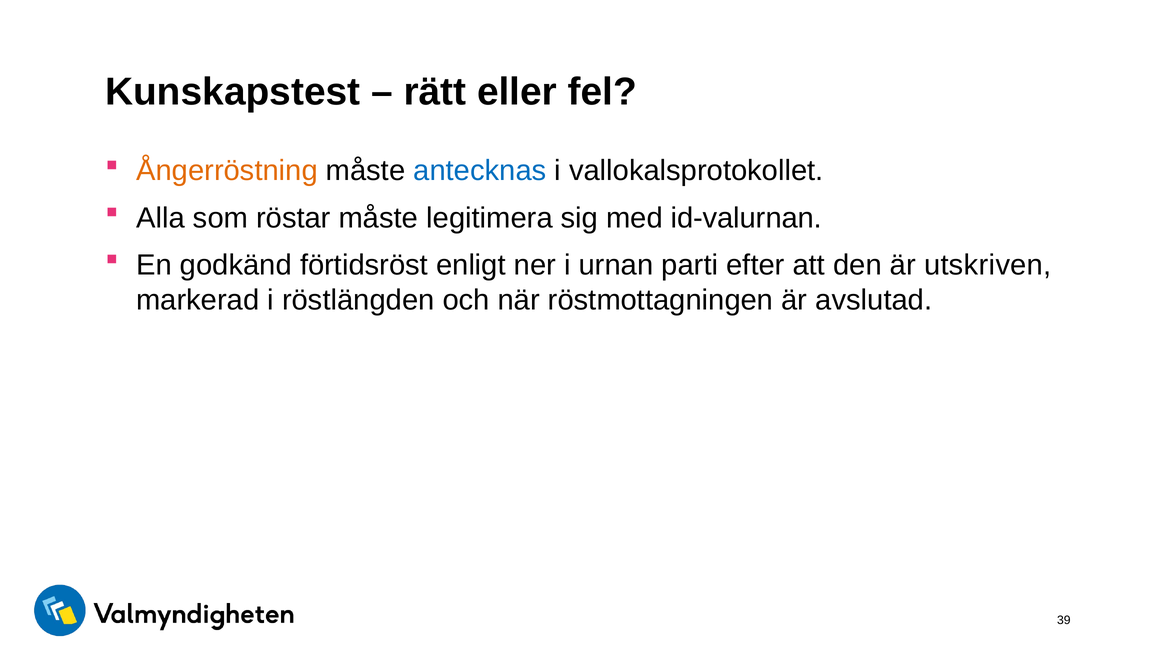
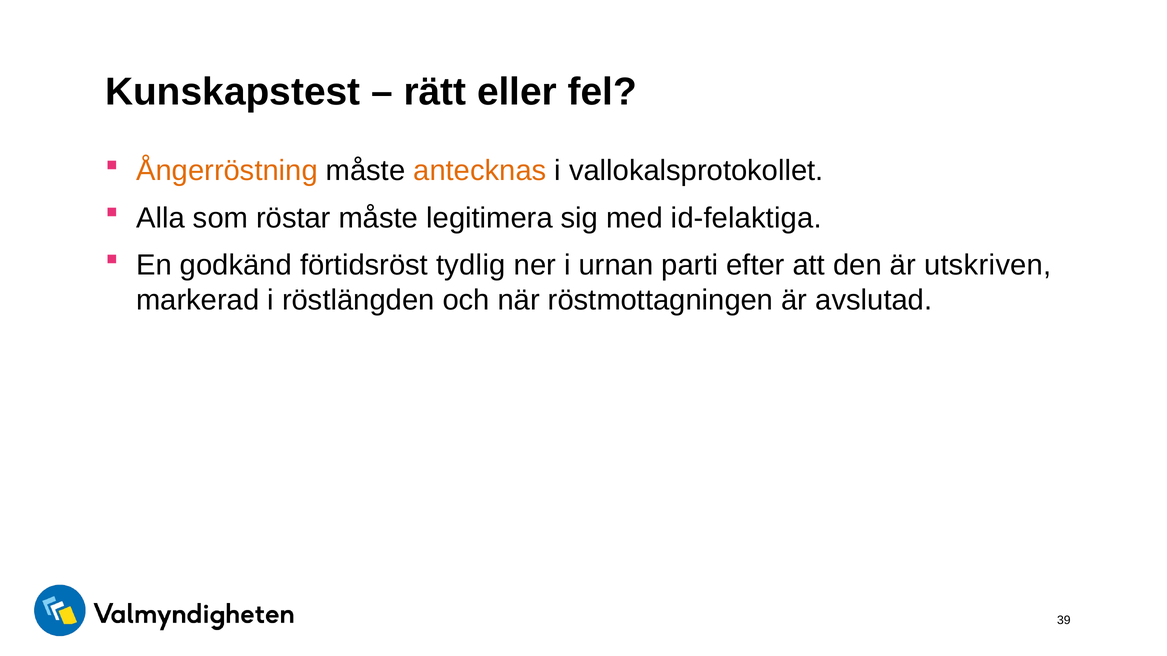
antecknas colour: blue -> orange
id-valurnan: id-valurnan -> id-felaktiga
enligt: enligt -> tydlig
